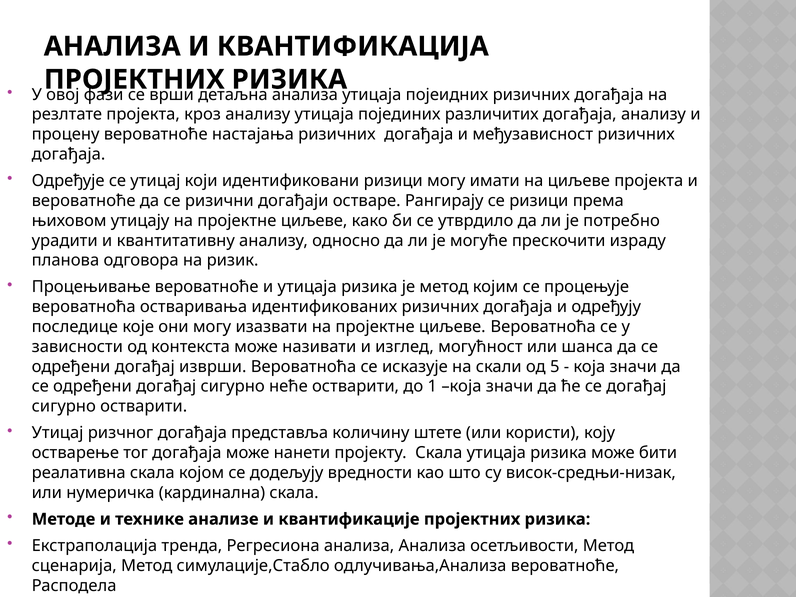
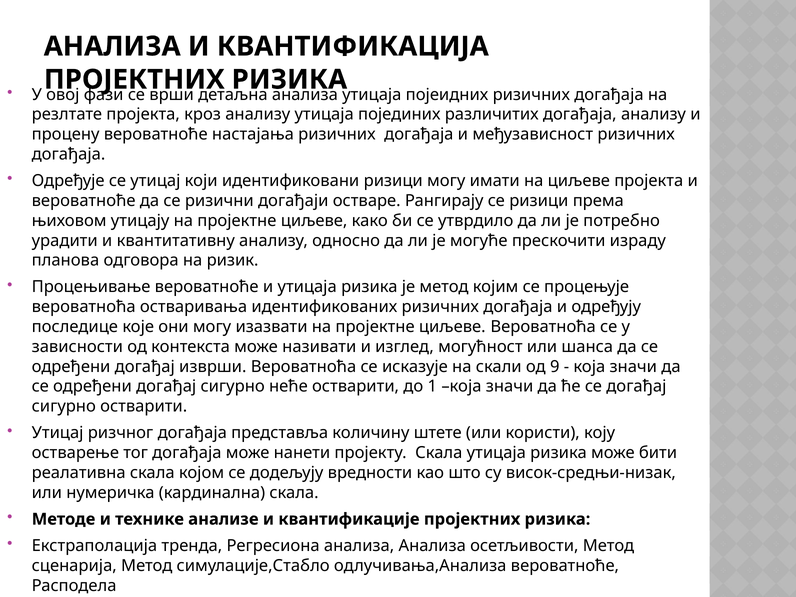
5: 5 -> 9
